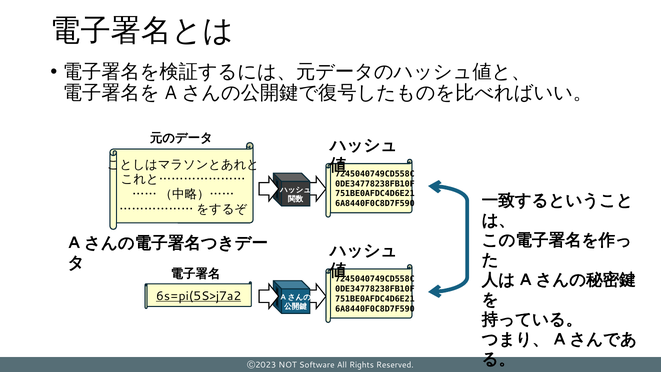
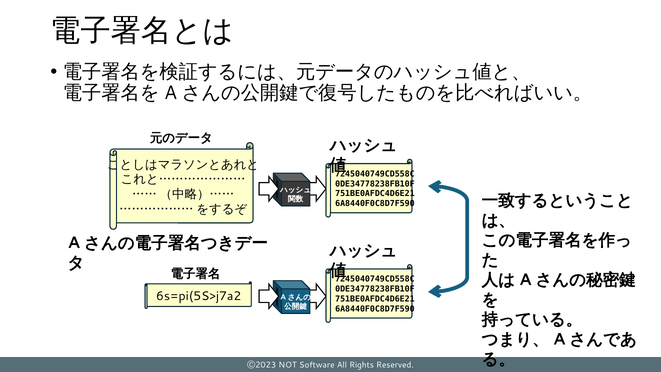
6s=pi(5S>j7a2 underline: present -> none
